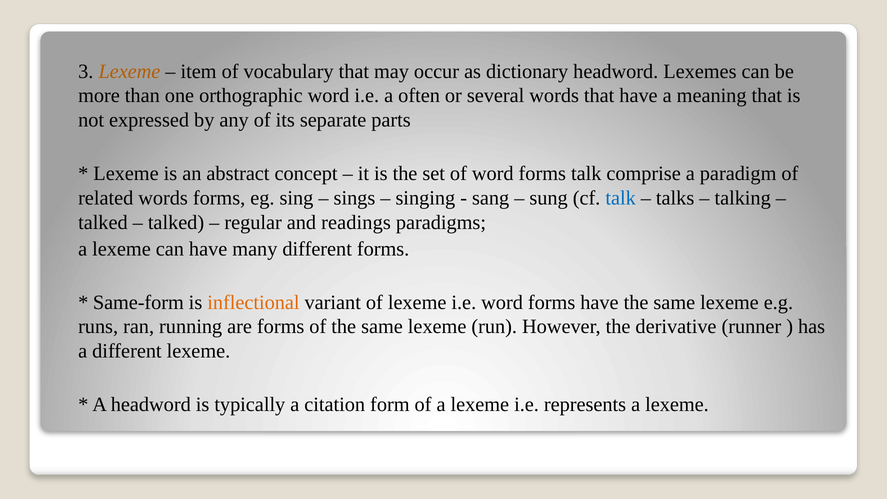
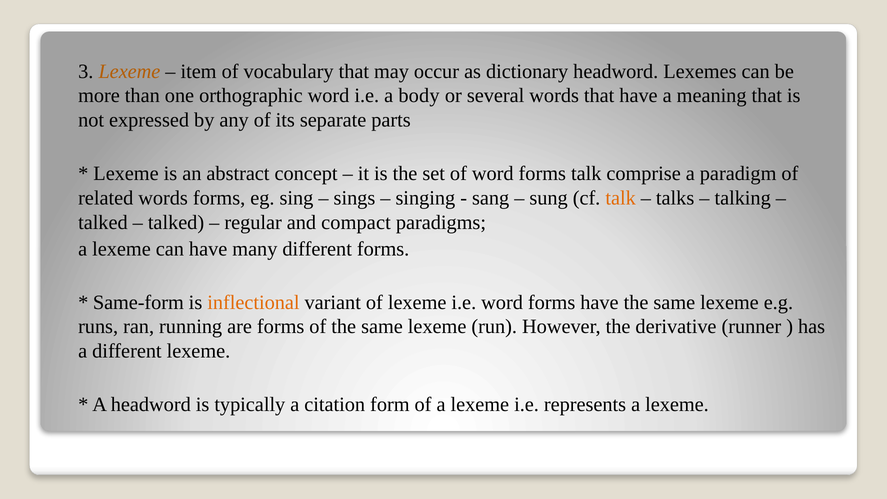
often: often -> body
talk at (621, 198) colour: blue -> orange
readings: readings -> compact
